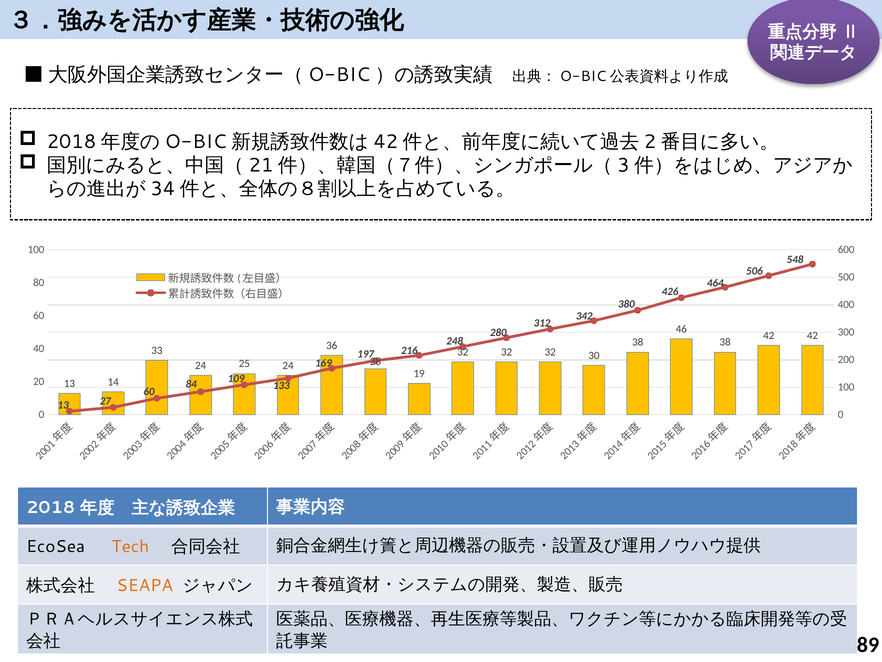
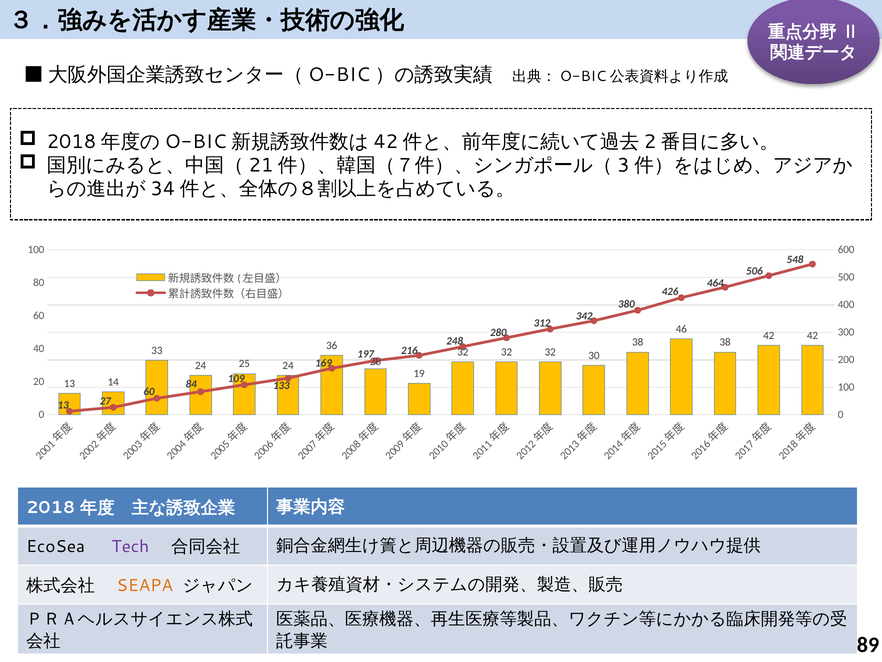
Tech colour: orange -> purple
